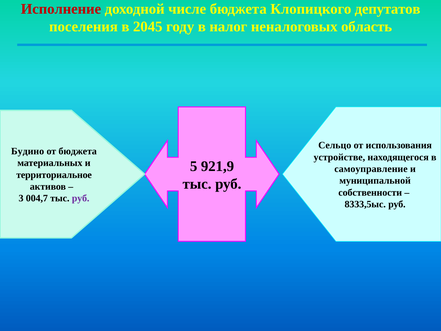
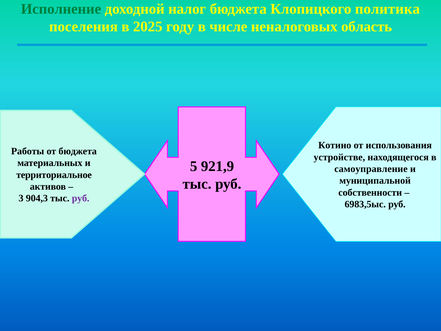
Исполнение colour: red -> green
числе: числе -> налог
депутатов: депутатов -> политика
2045: 2045 -> 2025
налог: налог -> числе
Сельцо: Сельцо -> Котино
Будино: Будино -> Работы
004,7: 004,7 -> 904,3
8333,5ыс: 8333,5ыс -> 6983,5ыс
